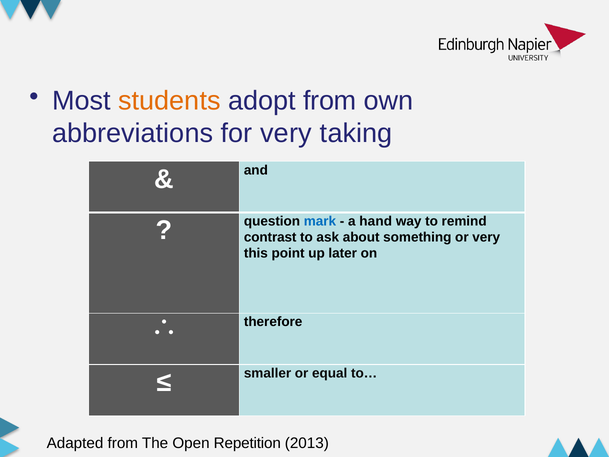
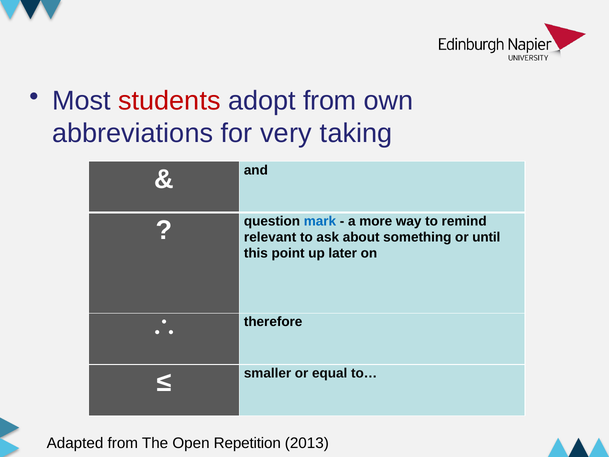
students colour: orange -> red
hand: hand -> more
contrast: contrast -> relevant
or very: very -> until
